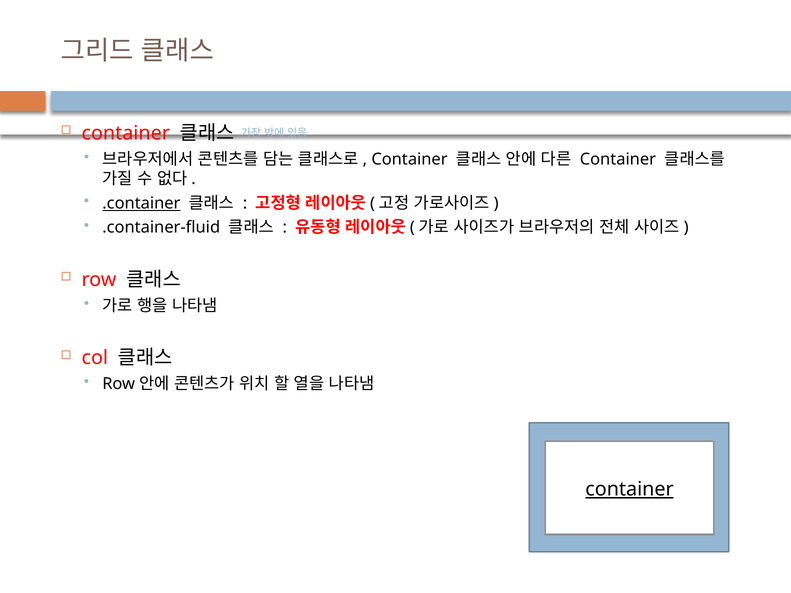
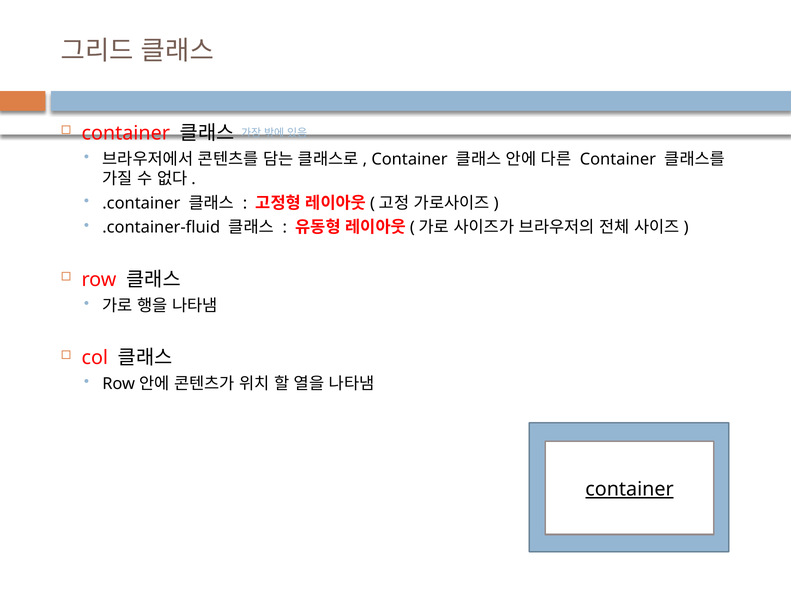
.container underline: present -> none
